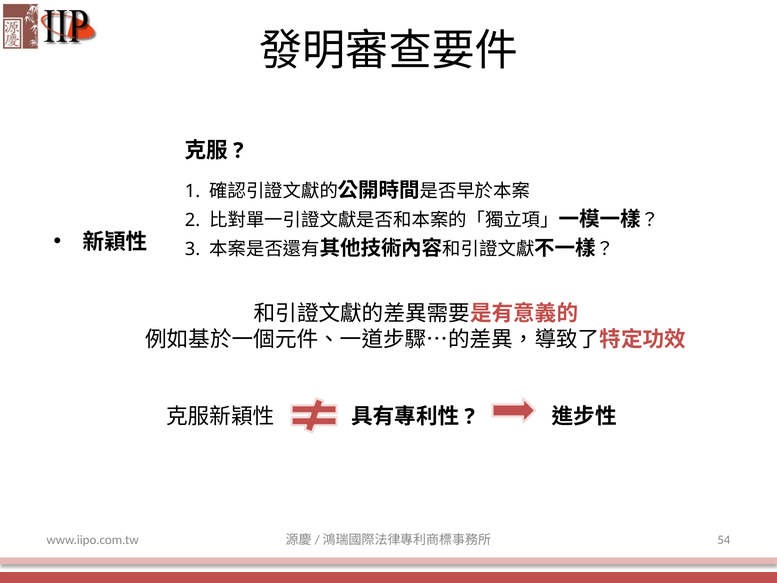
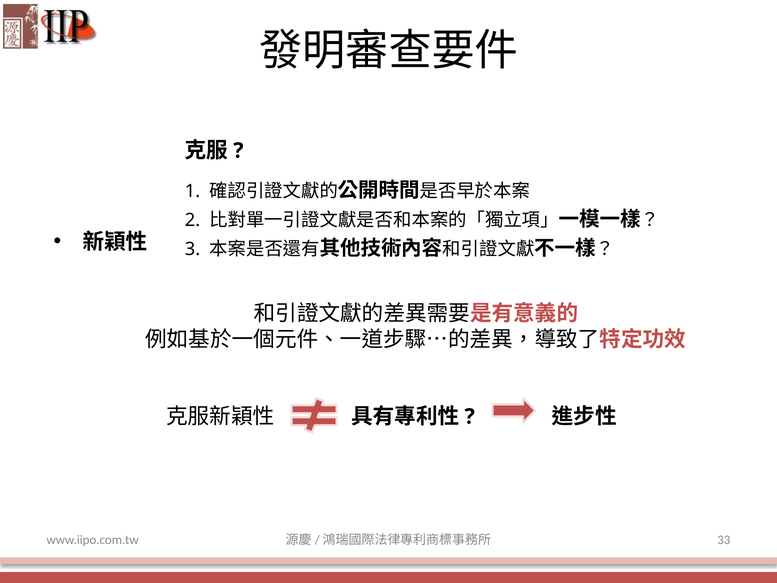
54: 54 -> 33
